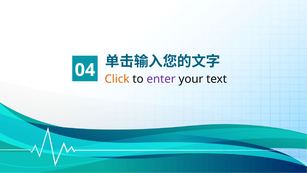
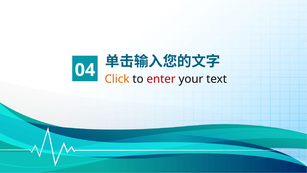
enter colour: purple -> red
